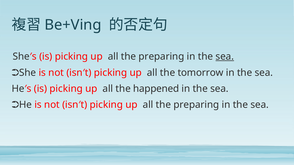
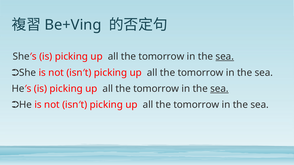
preparing at (161, 57): preparing -> tomorrow
happened at (156, 89): happened -> tomorrow
sea at (219, 89) underline: none -> present
preparing at (196, 105): preparing -> tomorrow
